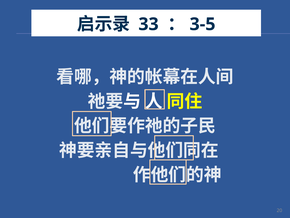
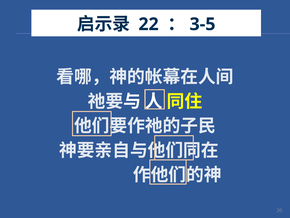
33: 33 -> 22
